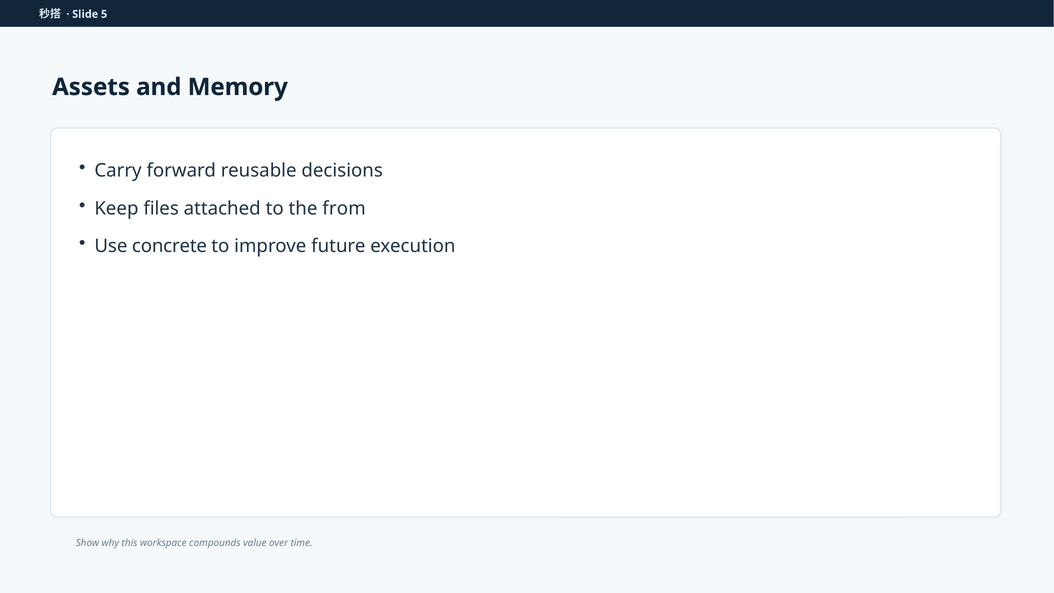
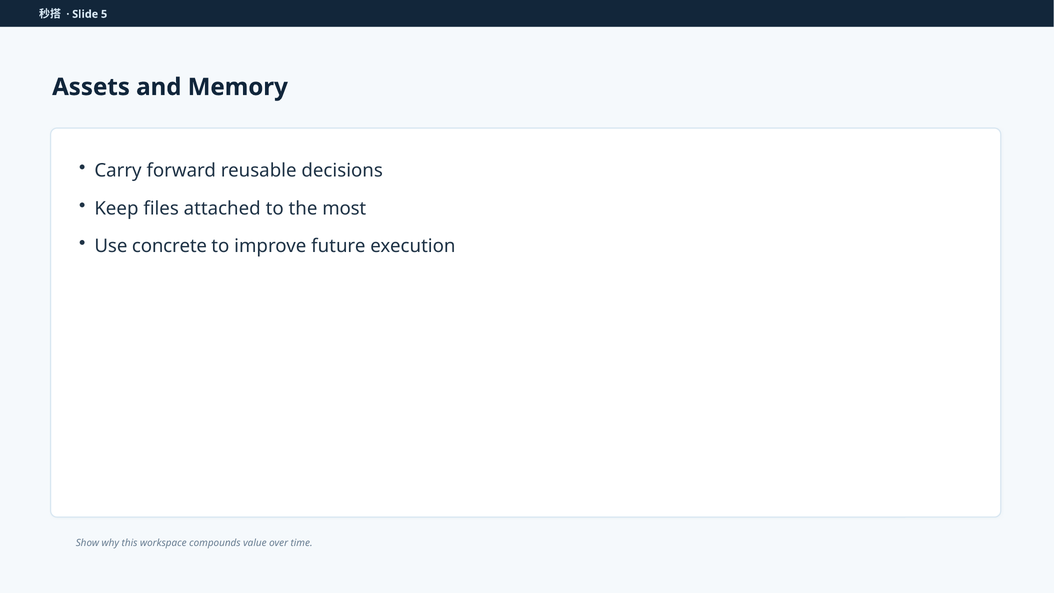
from: from -> most
